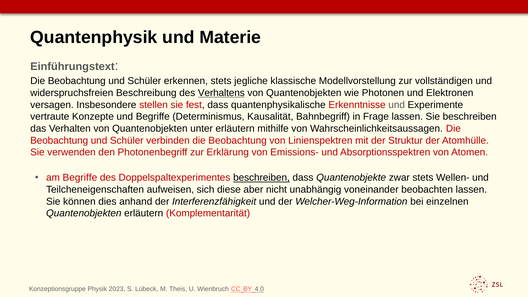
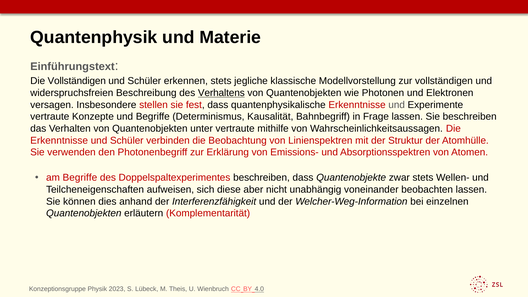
Beobachtung at (77, 81): Beobachtung -> Vollständigen
unter erläutern: erläutern -> vertraute
Beobachtung at (59, 140): Beobachtung -> Erkenntnisse
beschreiben at (261, 178) underline: present -> none
